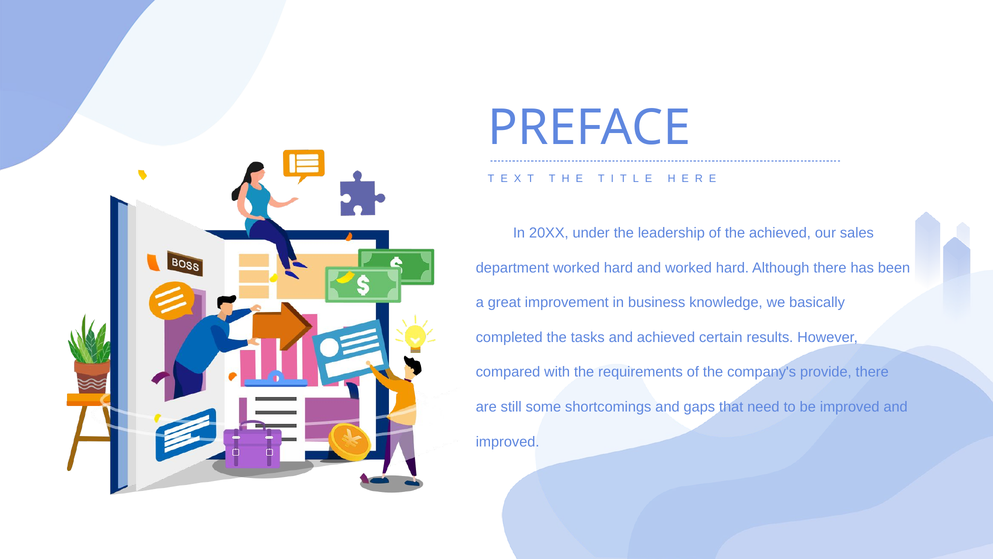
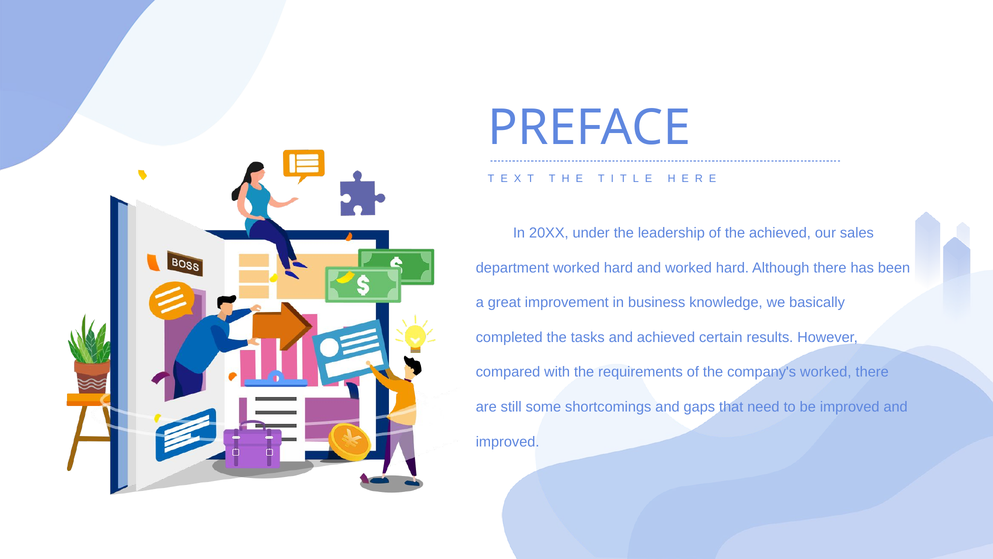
company's provide: provide -> worked
